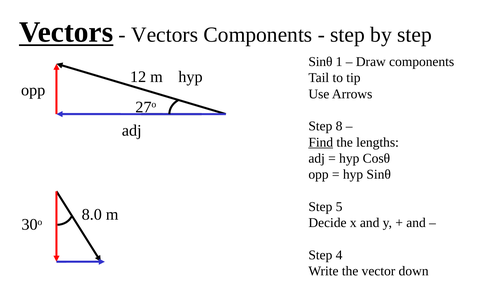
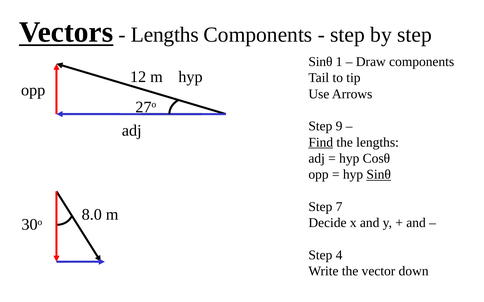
Vectors at (165, 35): Vectors -> Lengths
8: 8 -> 9
Sinθ at (379, 175) underline: none -> present
5: 5 -> 7
